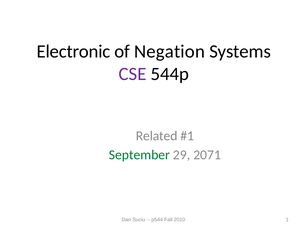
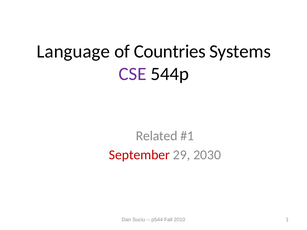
Electronic: Electronic -> Language
Negation: Negation -> Countries
September colour: green -> red
2071: 2071 -> 2030
